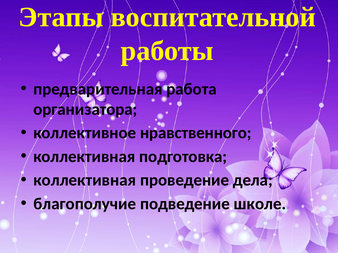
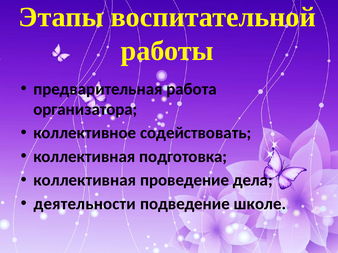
нравственного: нравственного -> содействовать
благополучие: благополучие -> деятельности
